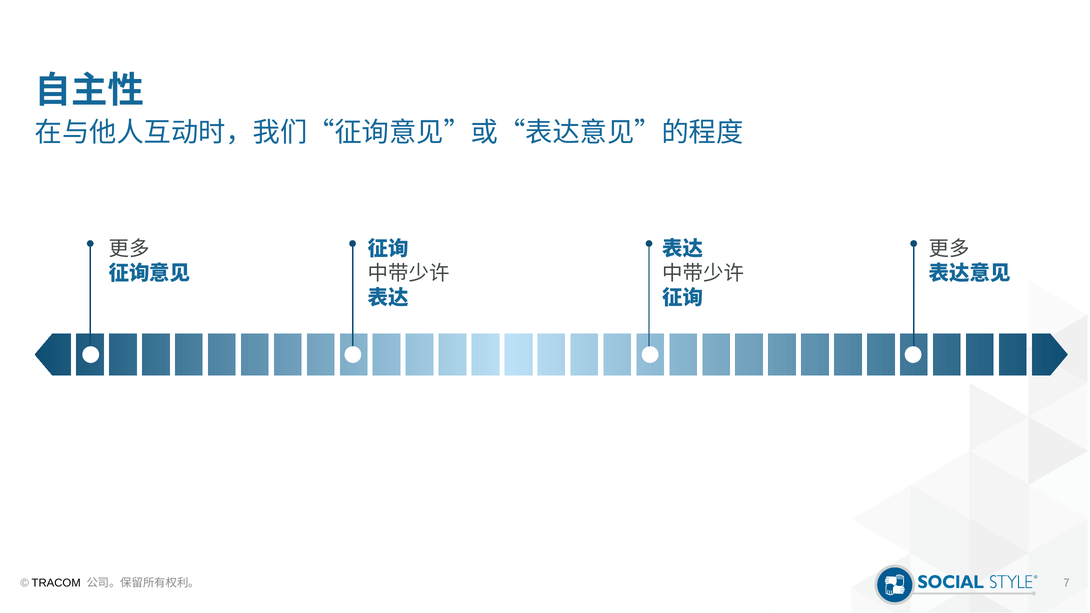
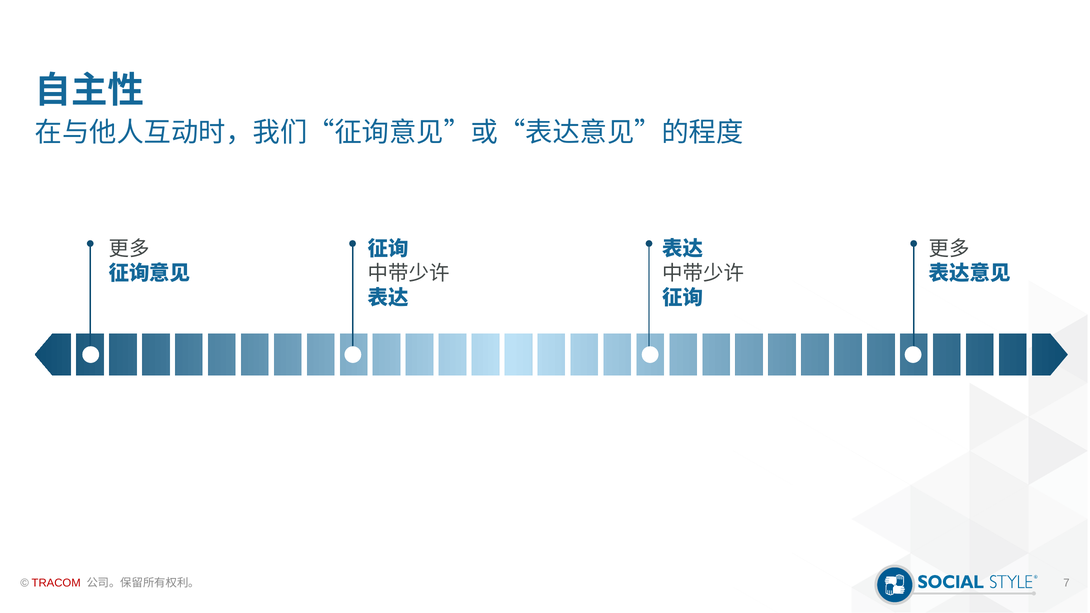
TRACOM colour: black -> red
